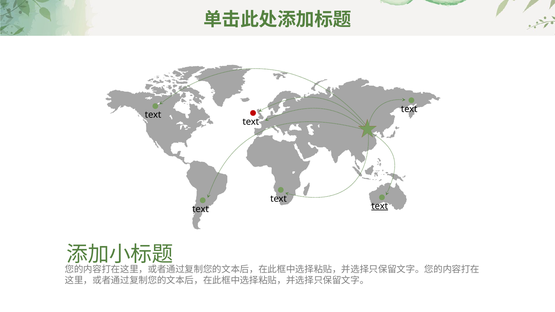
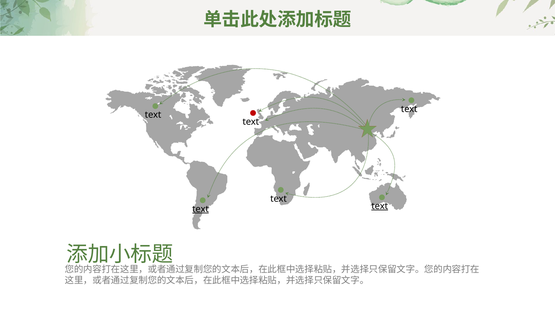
text at (201, 209) underline: none -> present
